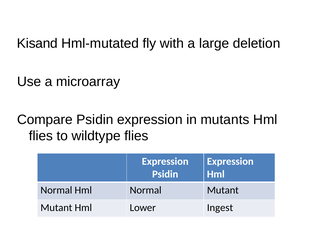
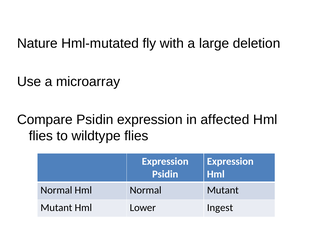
Kisand: Kisand -> Nature
mutants: mutants -> affected
